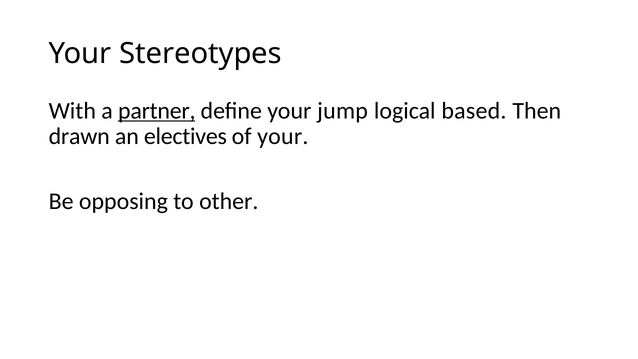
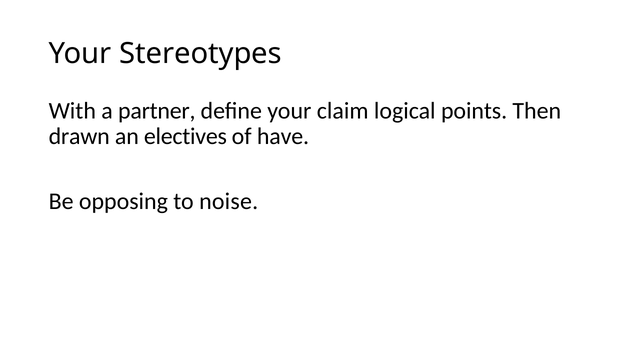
partner underline: present -> none
jump: jump -> claim
based: based -> points
of your: your -> have
other: other -> noise
